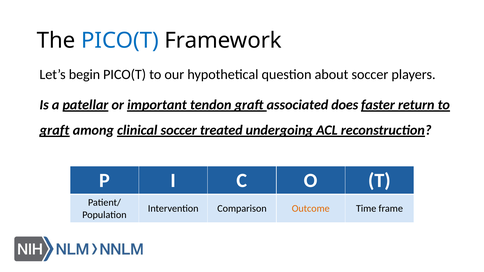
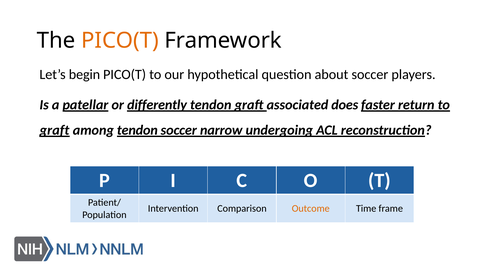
PICO(T at (120, 41) colour: blue -> orange
important: important -> differently
among clinical: clinical -> tendon
treated: treated -> narrow
